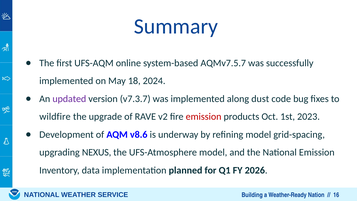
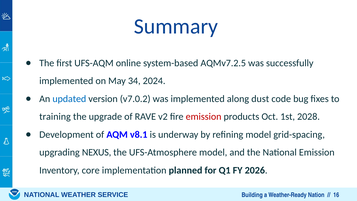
AQMv7.5.7: AQMv7.5.7 -> AQMv7.2.5
18: 18 -> 34
updated colour: purple -> blue
v7.3.7: v7.3.7 -> v7.0.2
wildfire: wildfire -> training
2023: 2023 -> 2028
v8.6: v8.6 -> v8.1
data: data -> core
